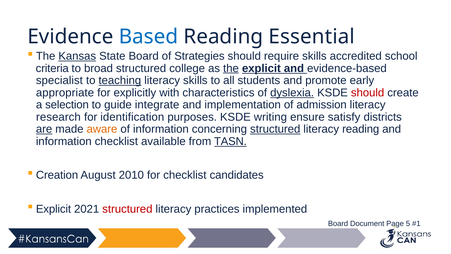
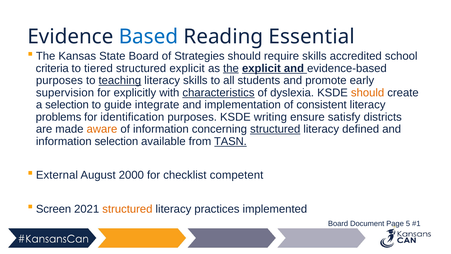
Kansas underline: present -> none
broad: broad -> tiered
structured college: college -> explicit
specialist at (59, 80): specialist -> purposes
appropriate: appropriate -> supervision
characteristics underline: none -> present
dyslexia underline: present -> none
should at (368, 93) colour: red -> orange
admission: admission -> consistent
research: research -> problems
are underline: present -> none
literacy reading: reading -> defined
information checklist: checklist -> selection
Creation: Creation -> External
2010: 2010 -> 2000
candidates: candidates -> competent
Explicit at (54, 209): Explicit -> Screen
structured at (127, 209) colour: red -> orange
